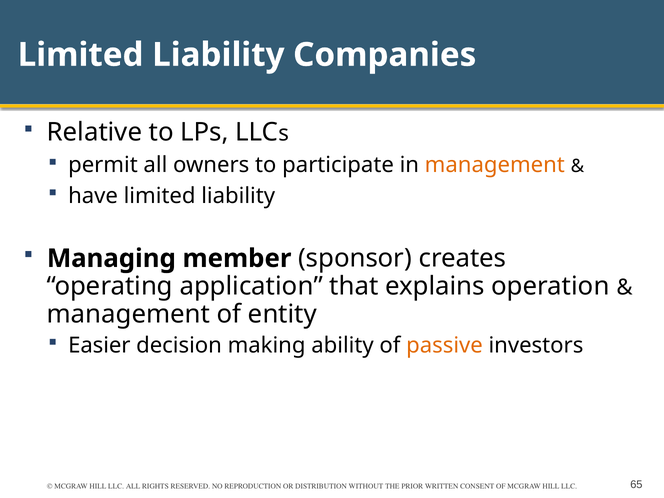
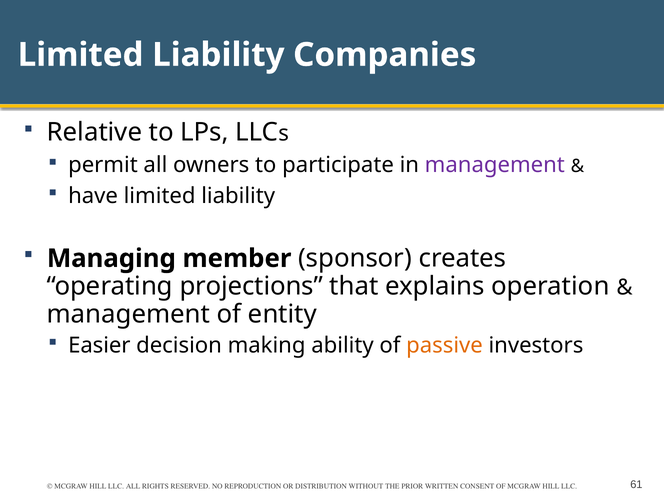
management at (495, 165) colour: orange -> purple
application: application -> projections
65: 65 -> 61
